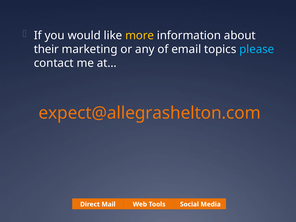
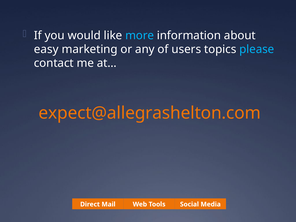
more colour: yellow -> light blue
their: their -> easy
email: email -> users
